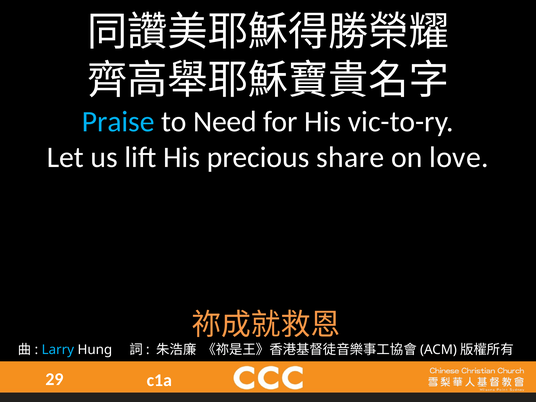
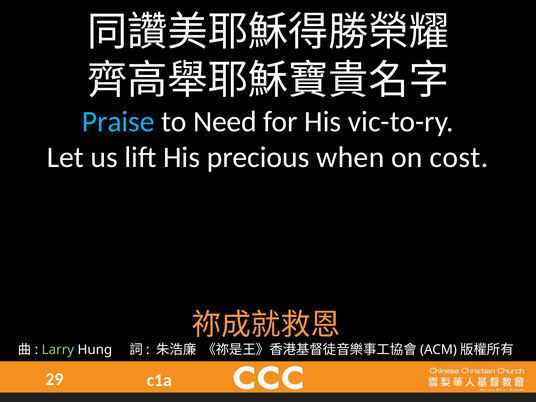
share: share -> when
love: love -> cost
Larry colour: light blue -> light green
